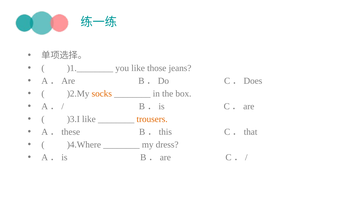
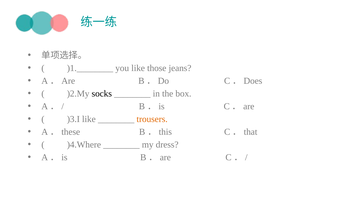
socks colour: orange -> black
